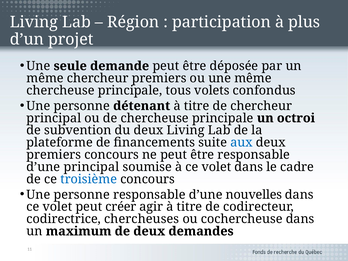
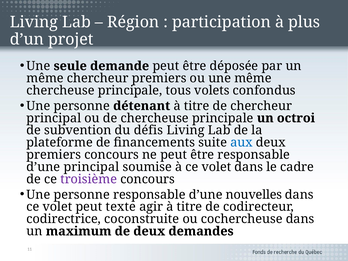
du deux: deux -> défis
troisième colour: blue -> purple
créer: créer -> texte
chercheuses: chercheuses -> coconstruite
